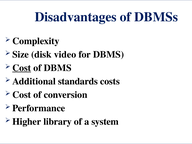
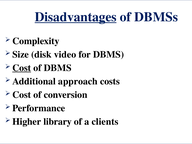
Disadvantages underline: none -> present
standards: standards -> approach
system: system -> clients
